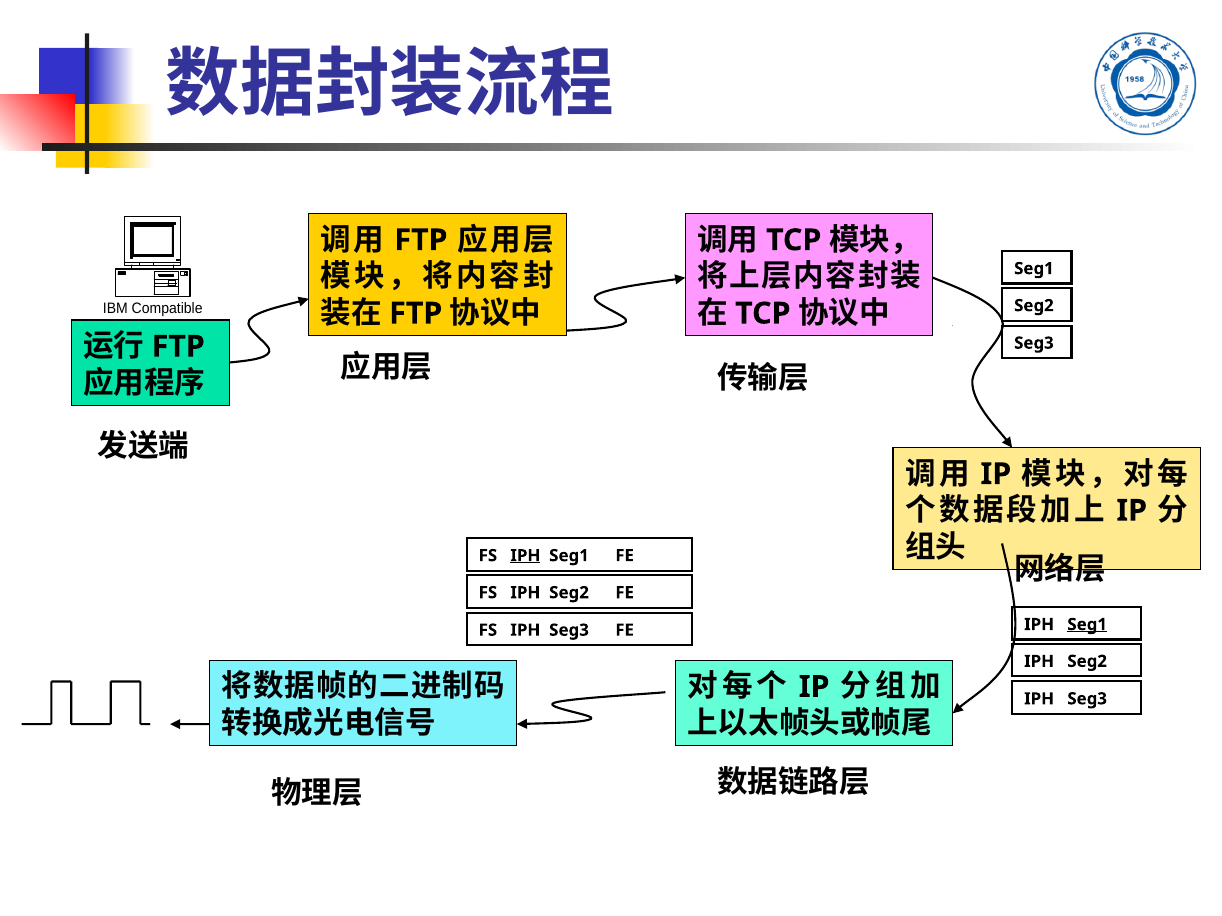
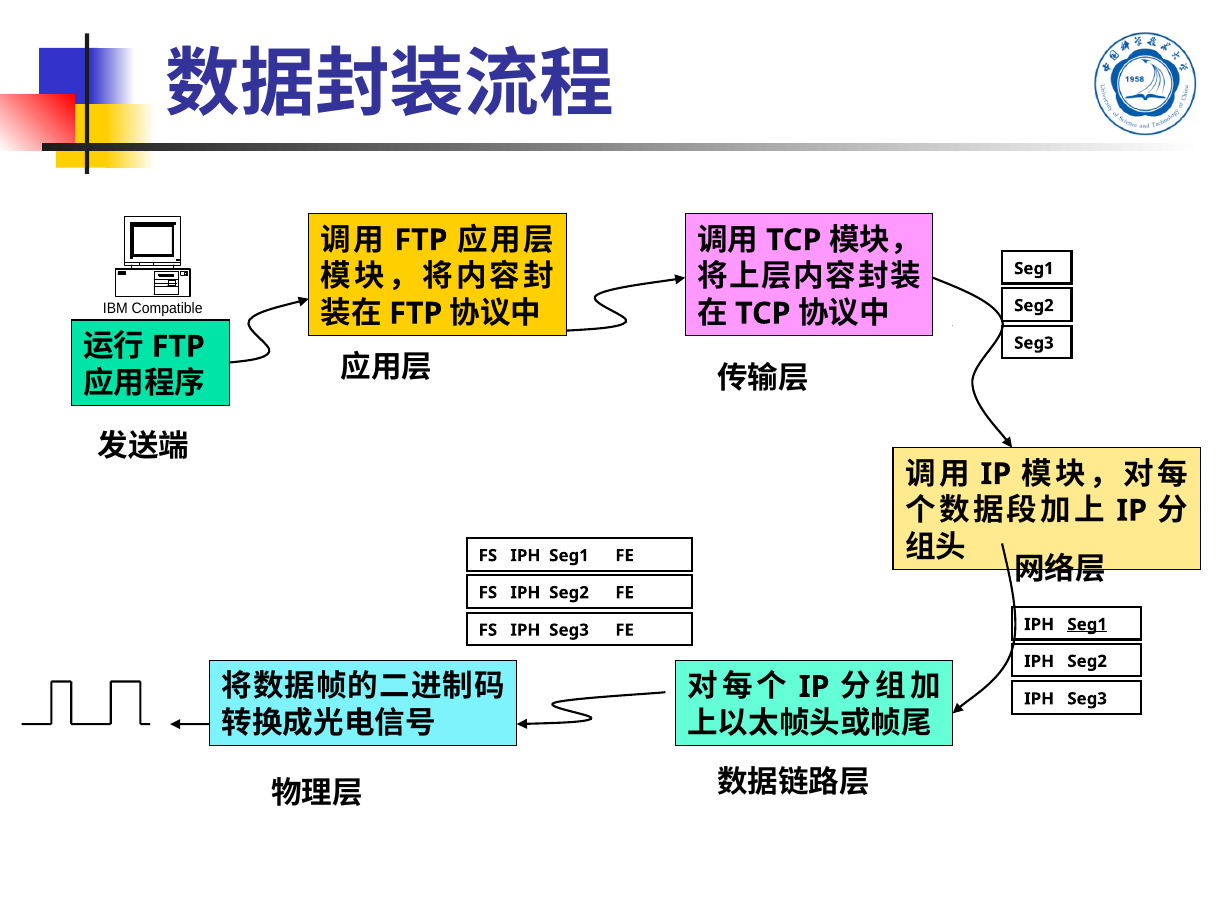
IPH at (525, 556) underline: present -> none
